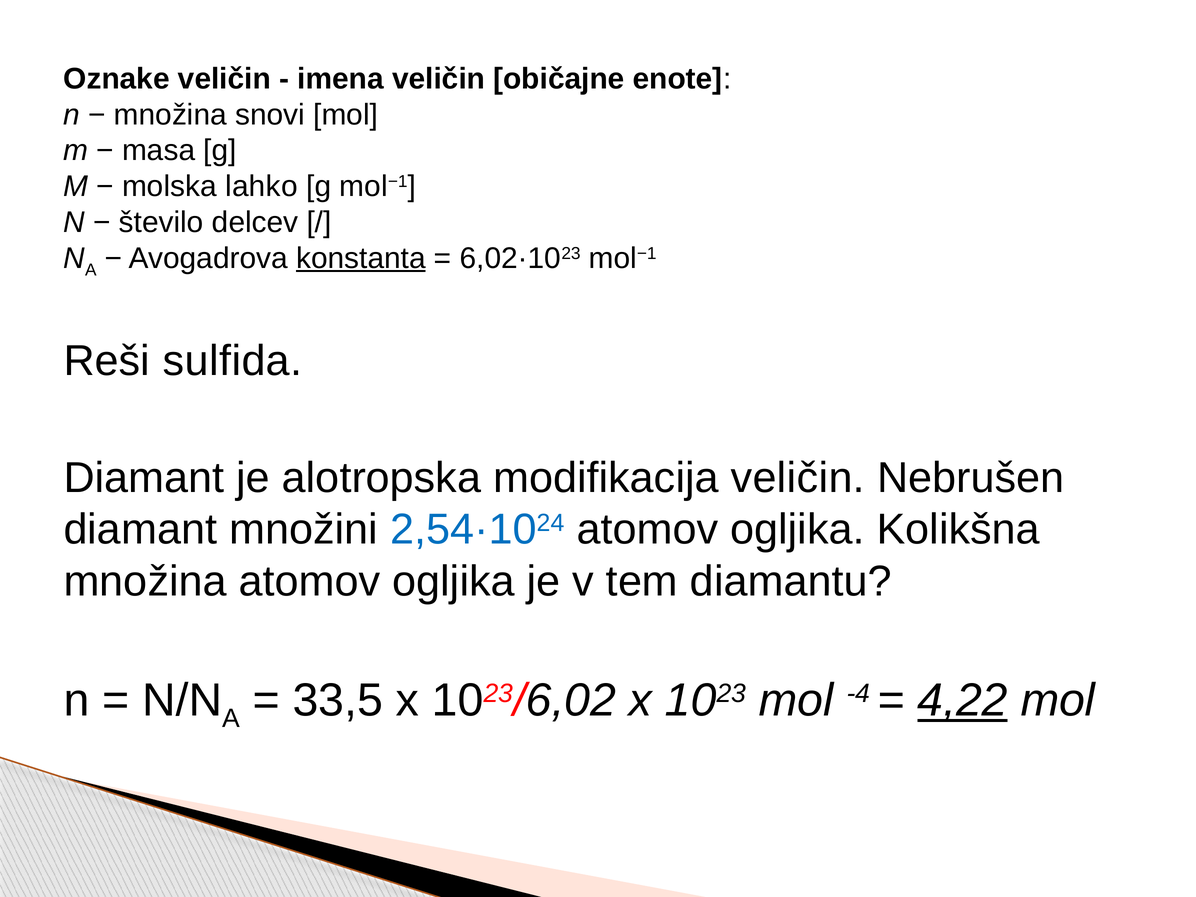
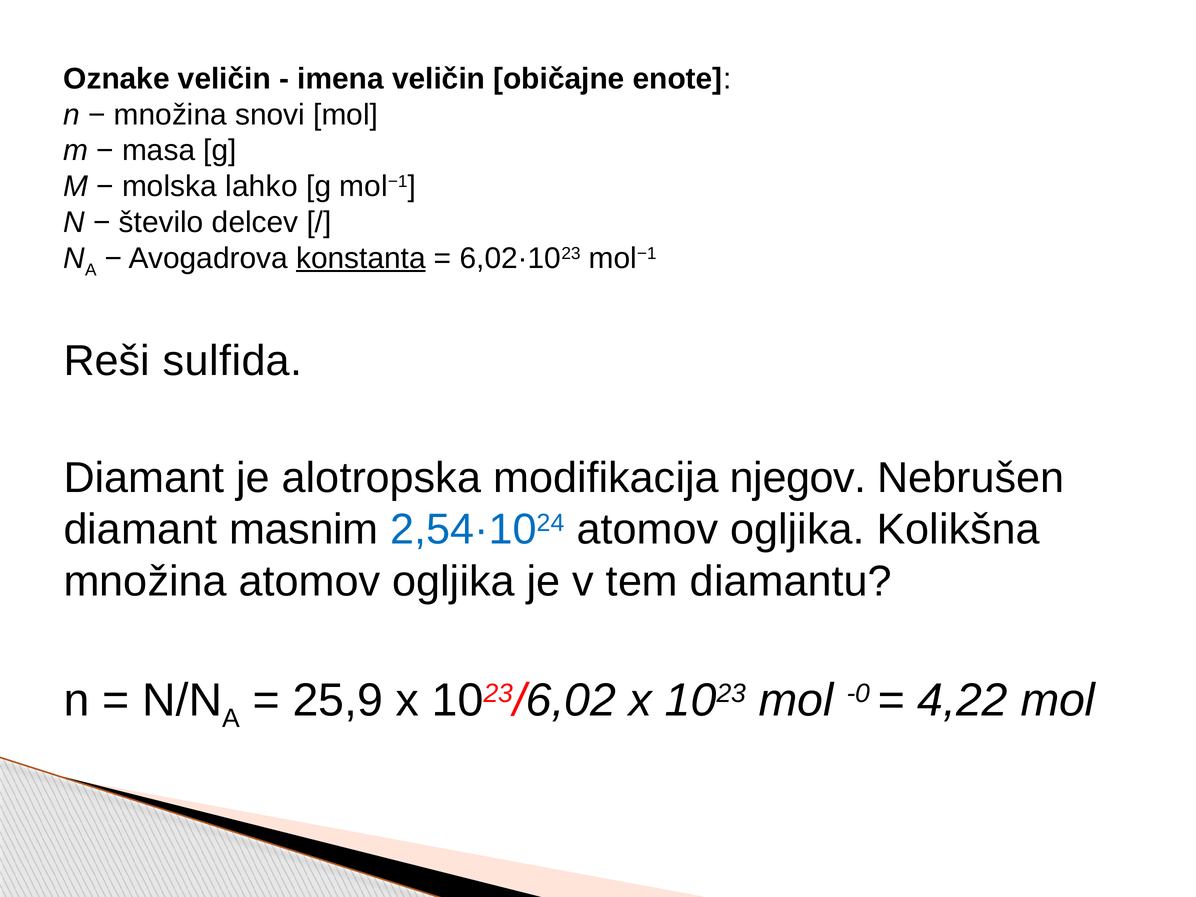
modifikacija veličin: veličin -> njegov
množini: množini -> masnim
33,5: 33,5 -> 25,9
-4: -4 -> -0
4,22 underline: present -> none
